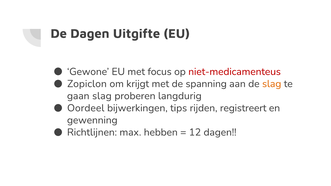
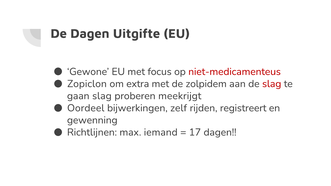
krijgt: krijgt -> extra
spanning: spanning -> zolpidem
slag at (272, 84) colour: orange -> red
langdurig: langdurig -> meekrijgt
tips: tips -> zelf
hebben: hebben -> iemand
12: 12 -> 17
